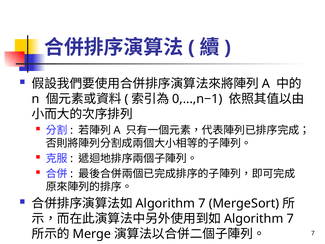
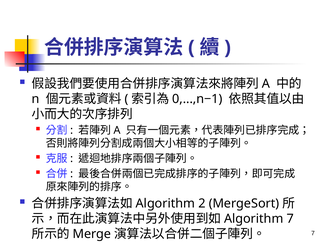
7 at (202, 203): 7 -> 2
